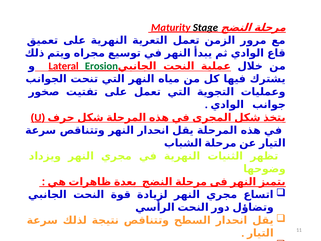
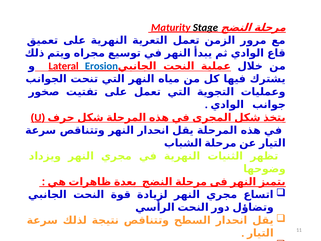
Erosion colour: green -> blue
